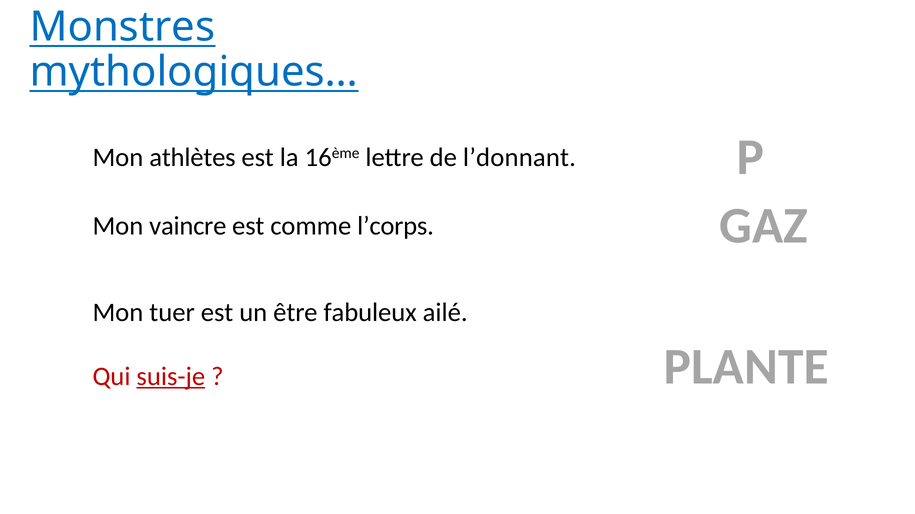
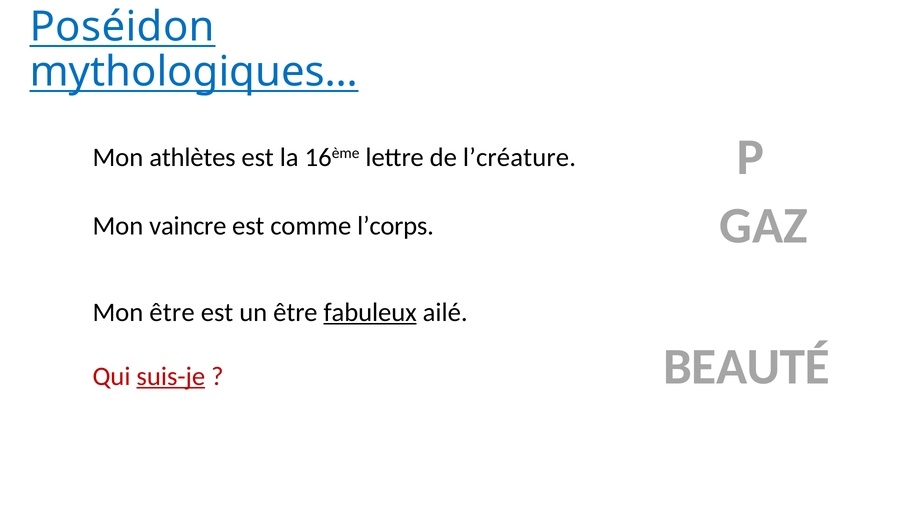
Monstres: Monstres -> Poséidon
l’donnant: l’donnant -> l’créature
Mon tuer: tuer -> être
fabuleux underline: none -> present
PLANTE: PLANTE -> BEAUTÉ
